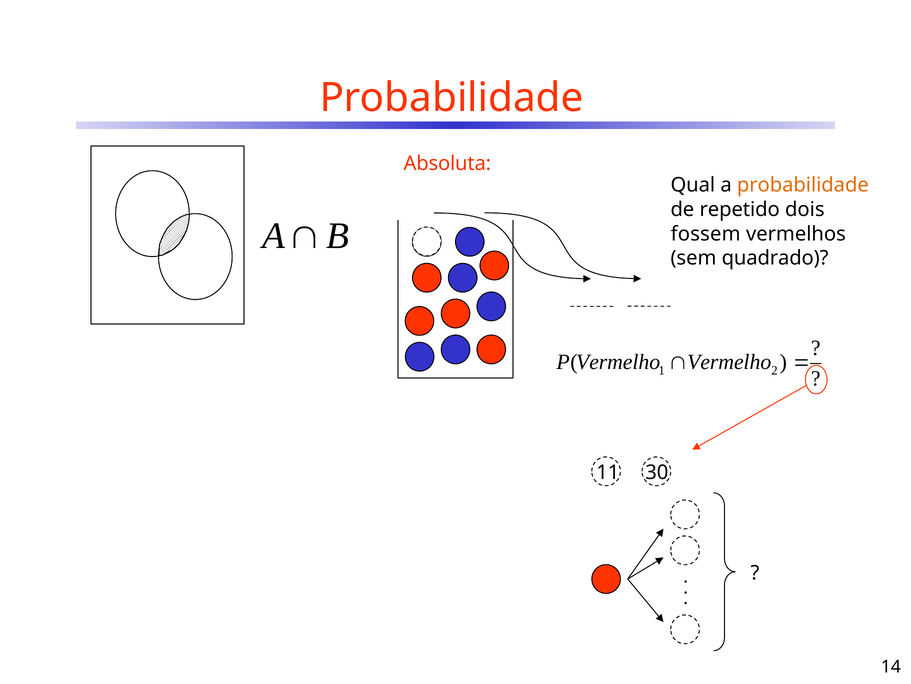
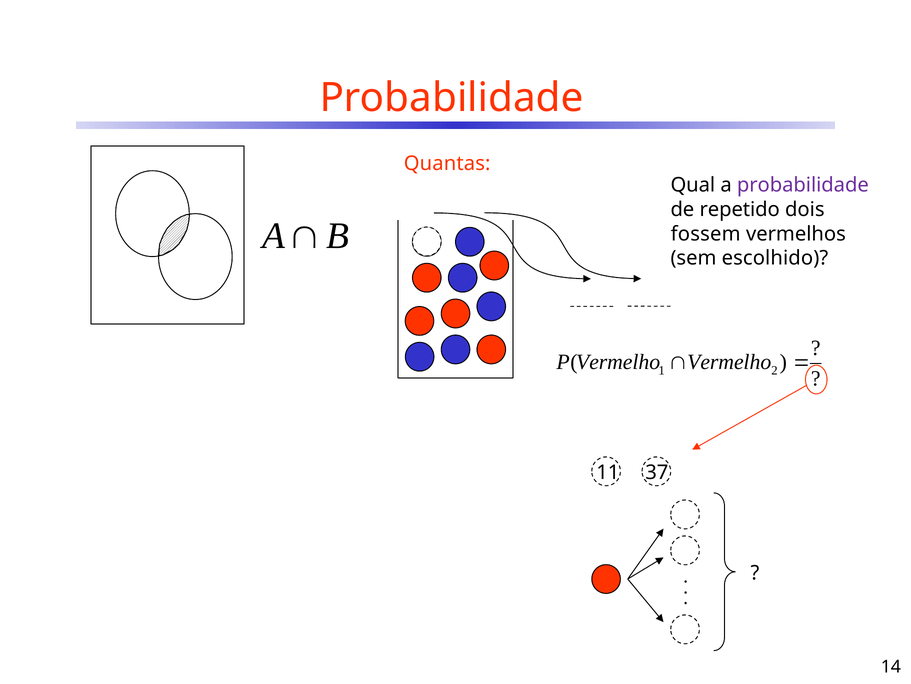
Absoluta: Absoluta -> Quantas
probabilidade at (803, 185) colour: orange -> purple
quadrado: quadrado -> escolhido
30: 30 -> 37
